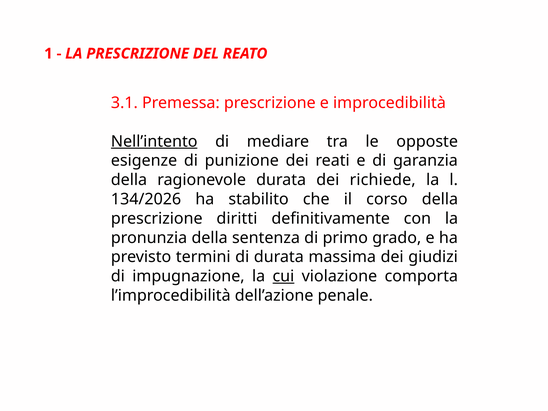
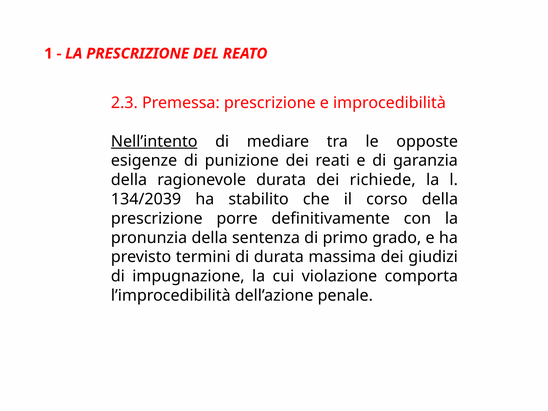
3.1: 3.1 -> 2.3
134/2026: 134/2026 -> 134/2039
diritti: diritti -> porre
cui underline: present -> none
